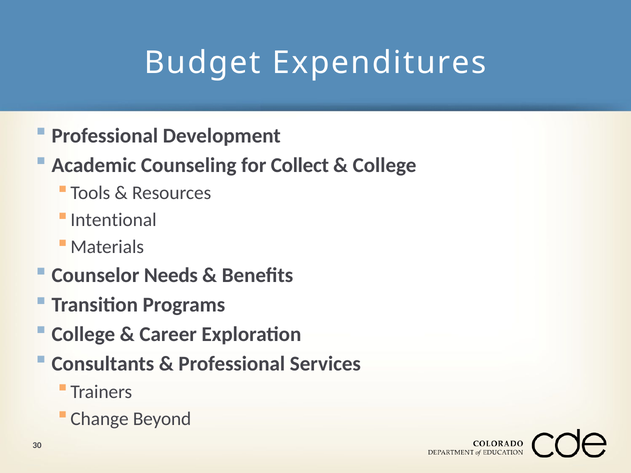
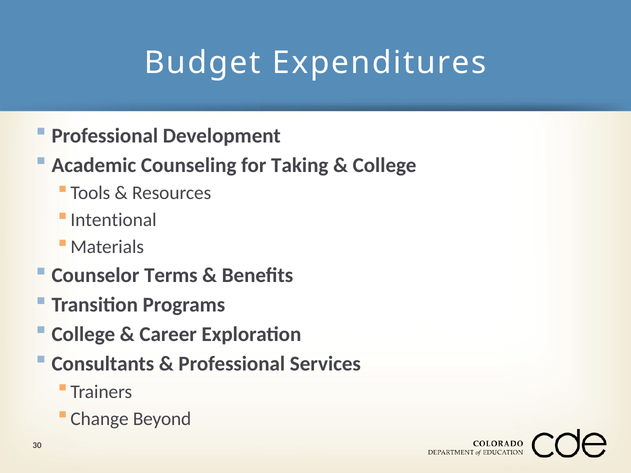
Collect: Collect -> Taking
Needs: Needs -> Terms
